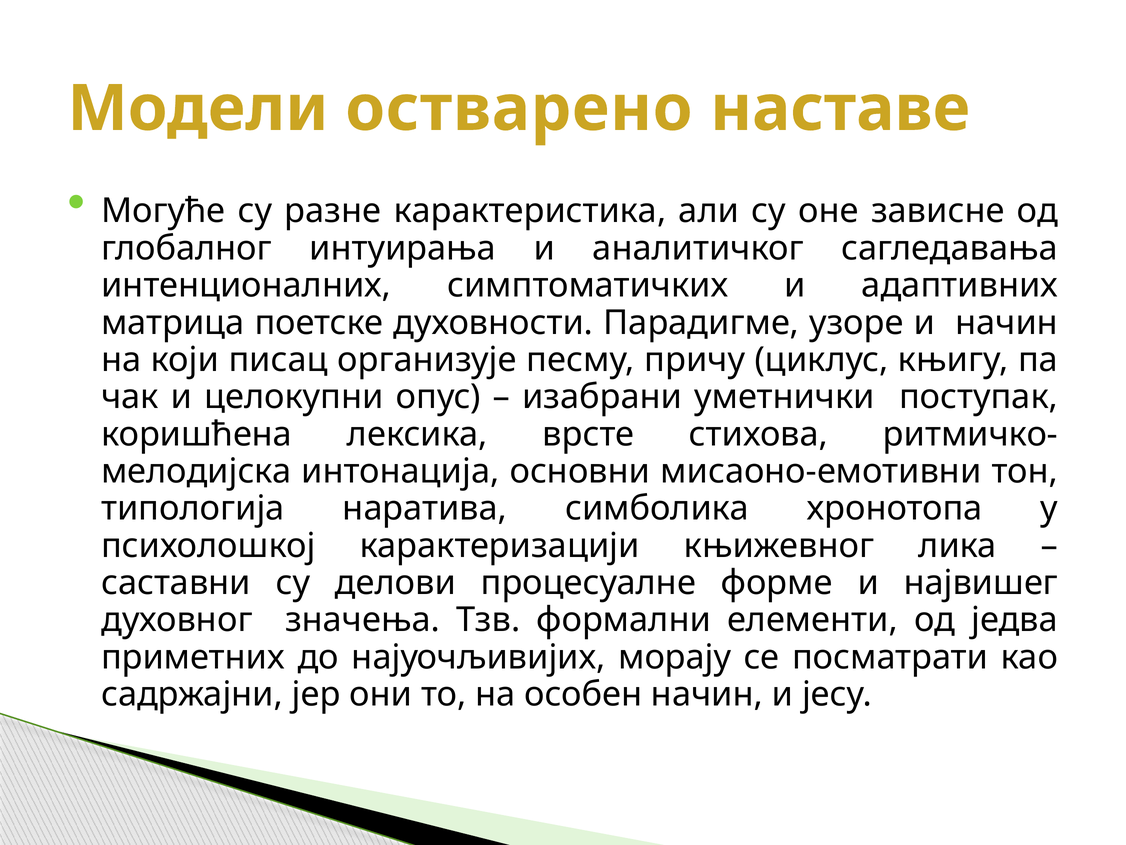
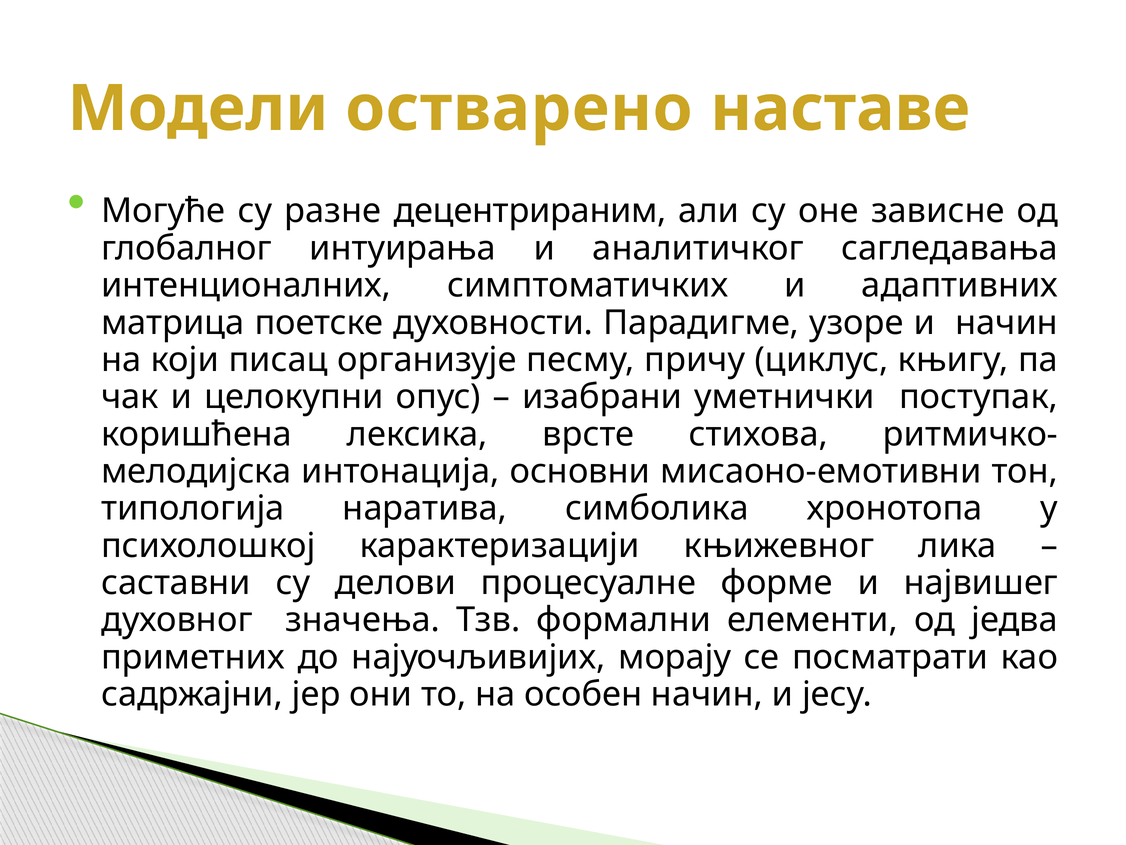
карактеристика: карактеристика -> децентрираним
